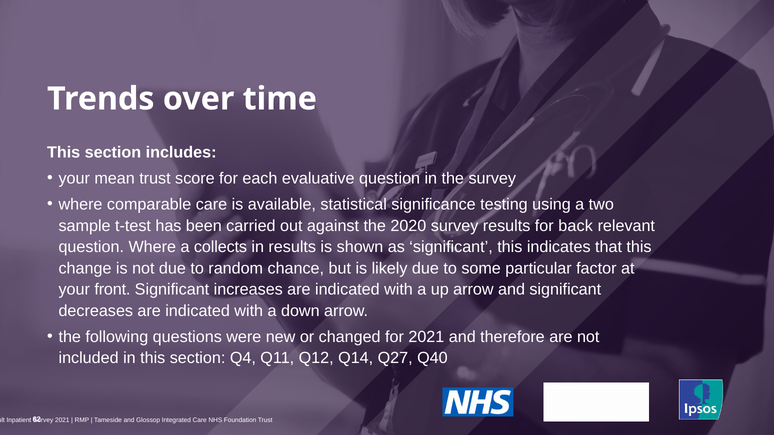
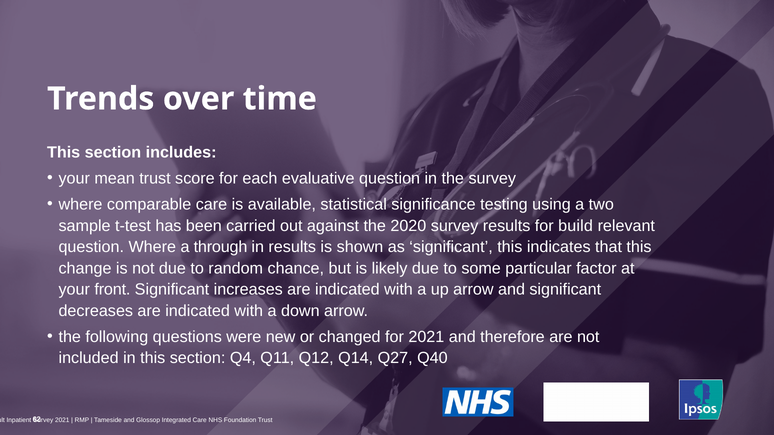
back: back -> build
collects: collects -> through
